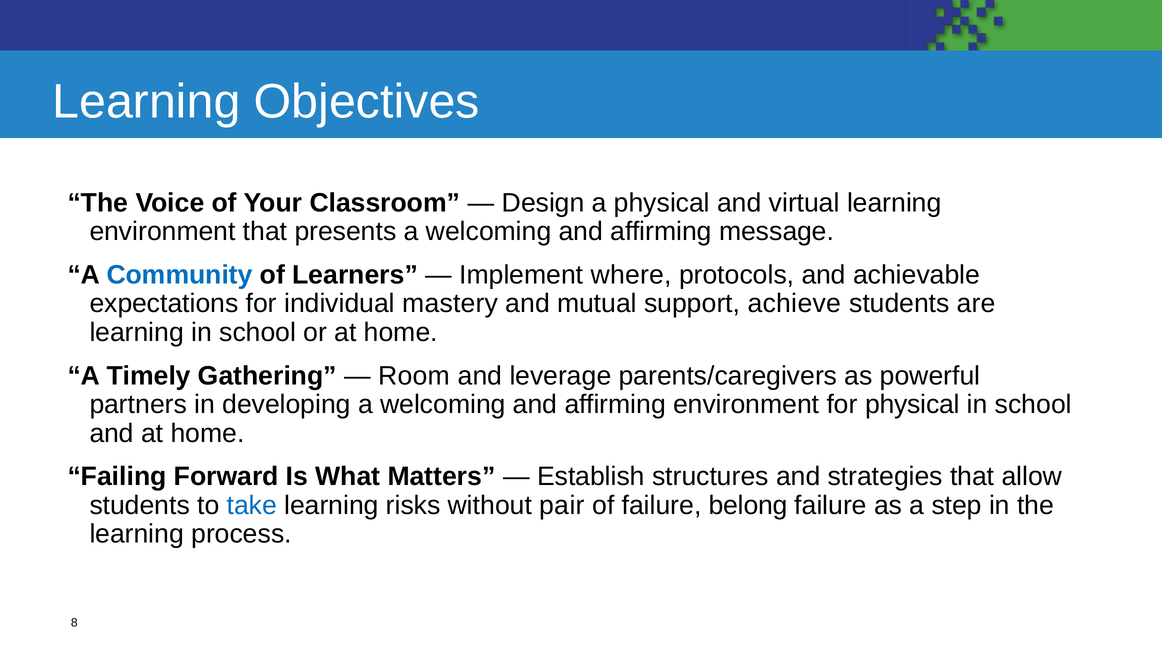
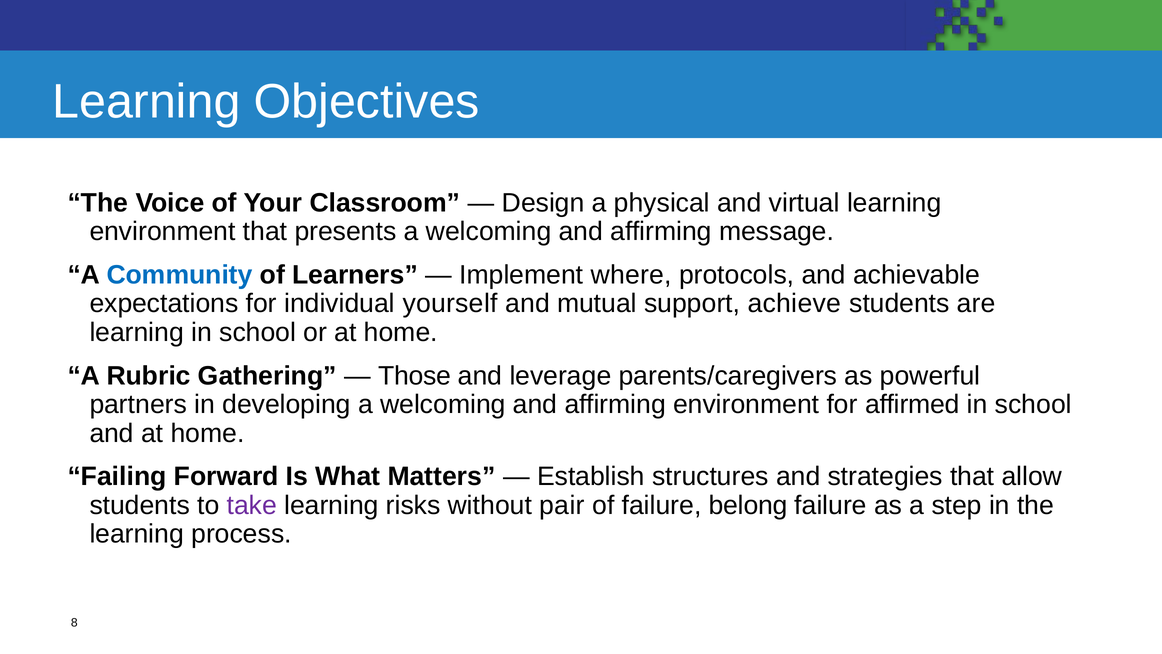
mastery: mastery -> yourself
Timely: Timely -> Rubric
Room: Room -> Those
for physical: physical -> affirmed
take colour: blue -> purple
